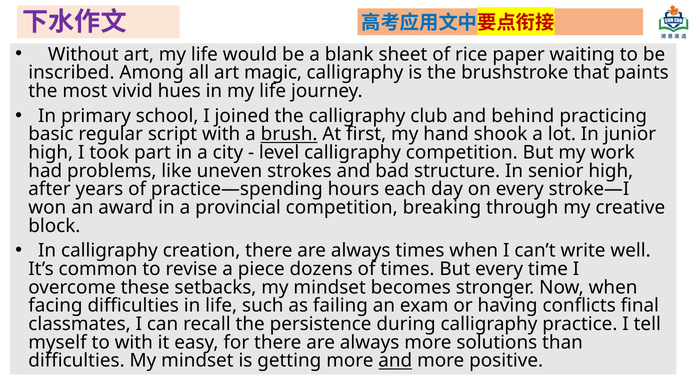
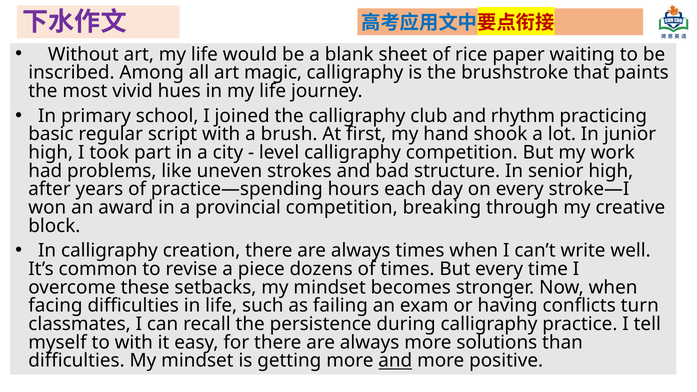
behind: behind -> rhythm
brush underline: present -> none
final: final -> turn
